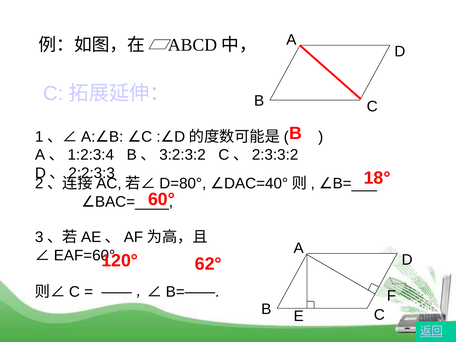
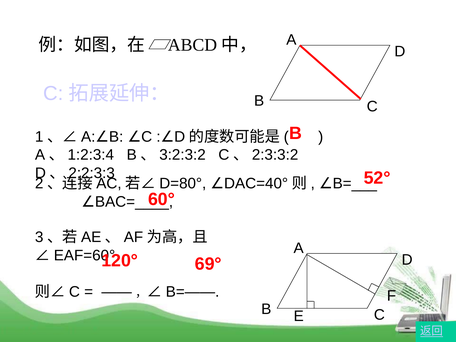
18°: 18° -> 52°
62°: 62° -> 69°
